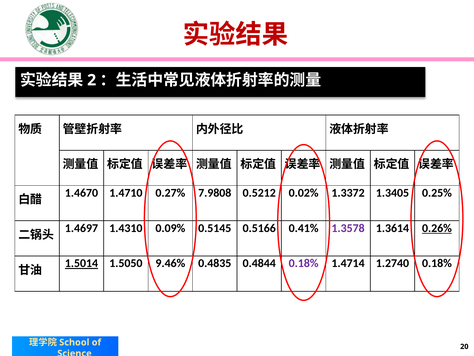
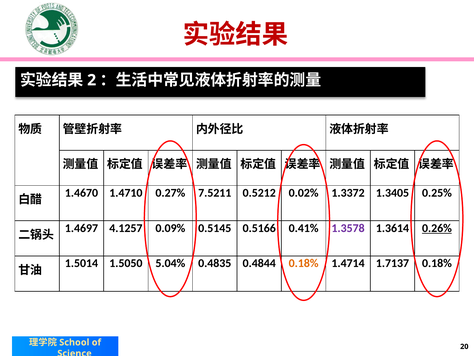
7.9808: 7.9808 -> 7.5211
1.4310: 1.4310 -> 4.1257
1.5014 underline: present -> none
9.46%: 9.46% -> 5.04%
0.18% at (304, 263) colour: purple -> orange
1.2740: 1.2740 -> 1.7137
